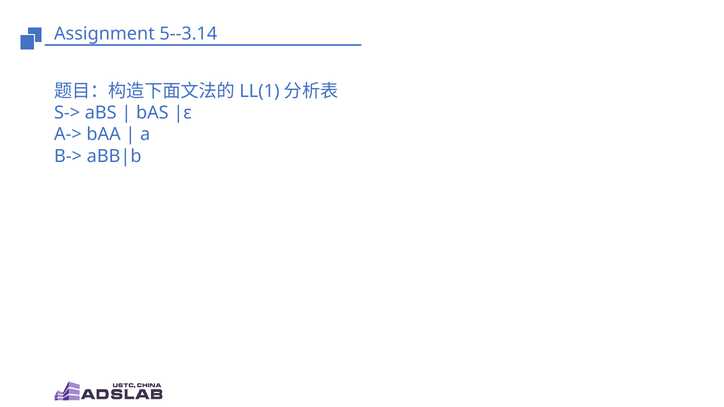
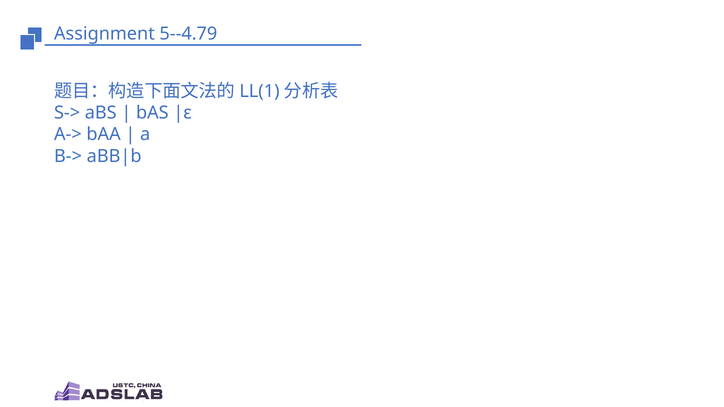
5--3.14: 5--3.14 -> 5--4.79
